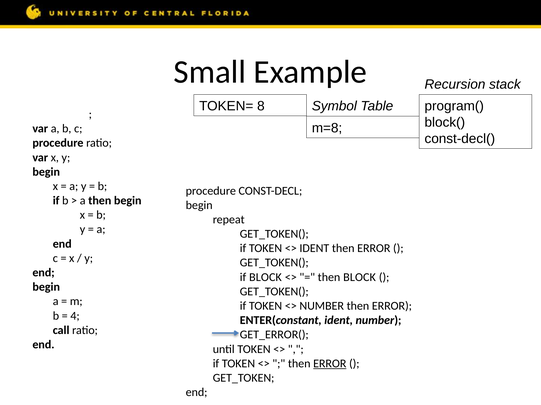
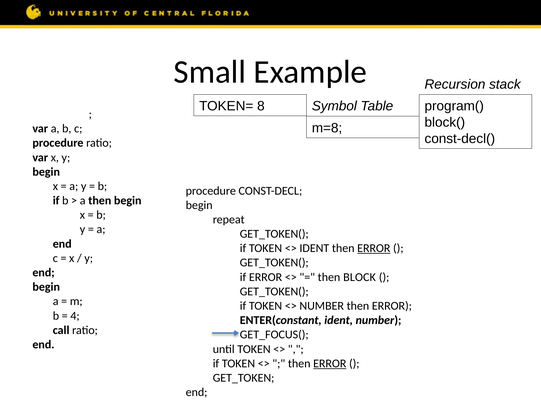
ERROR at (374, 249) underline: none -> present
if BLOCK: BLOCK -> ERROR
GET_ERROR(: GET_ERROR( -> GET_FOCUS(
